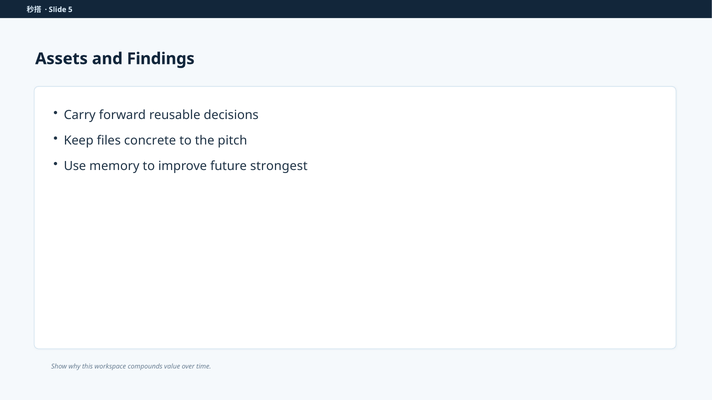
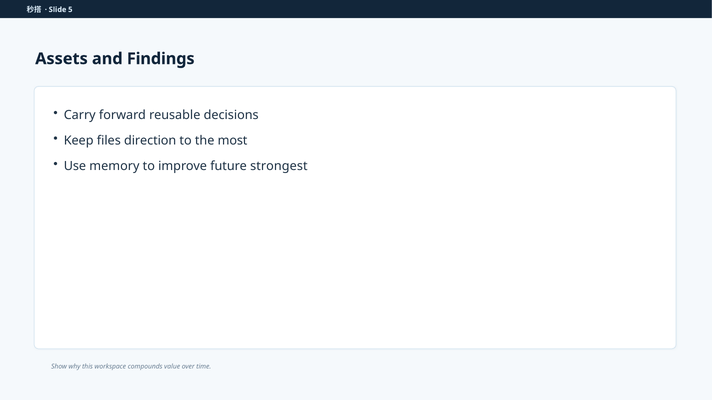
concrete: concrete -> direction
pitch: pitch -> most
